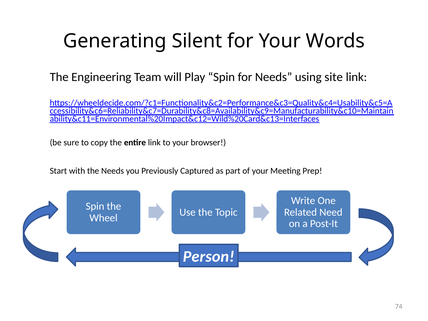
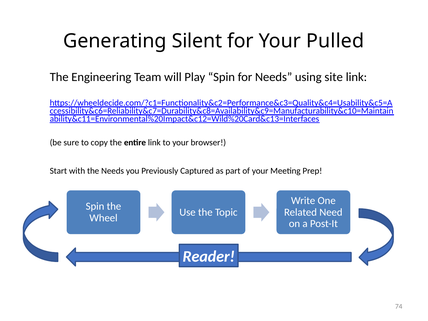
Words: Words -> Pulled
Person: Person -> Reader
